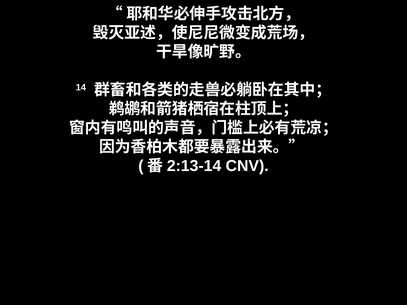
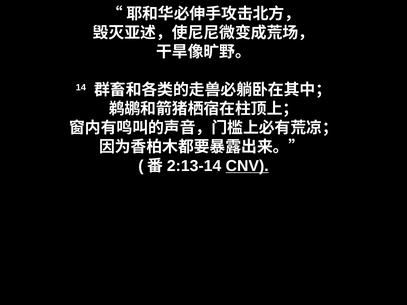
CNV underline: none -> present
